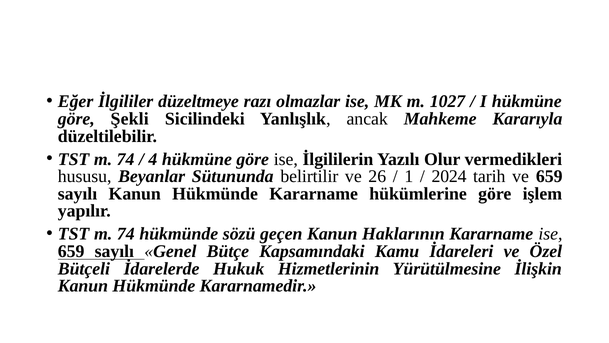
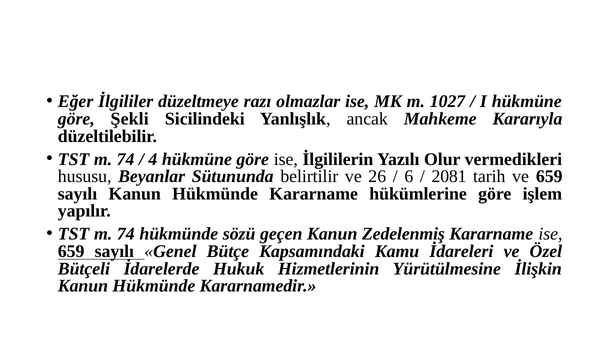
1: 1 -> 6
2024: 2024 -> 2081
Haklarının: Haklarının -> Zedelenmiş
